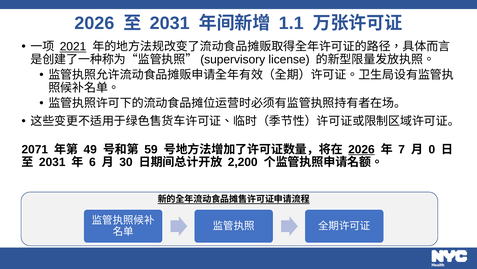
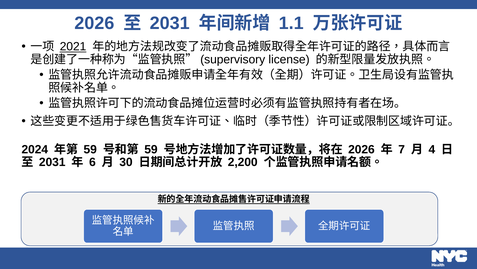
2071: 2071 -> 2024
49 at (90, 149): 49 -> 59
2026 at (361, 149) underline: present -> none
0: 0 -> 4
